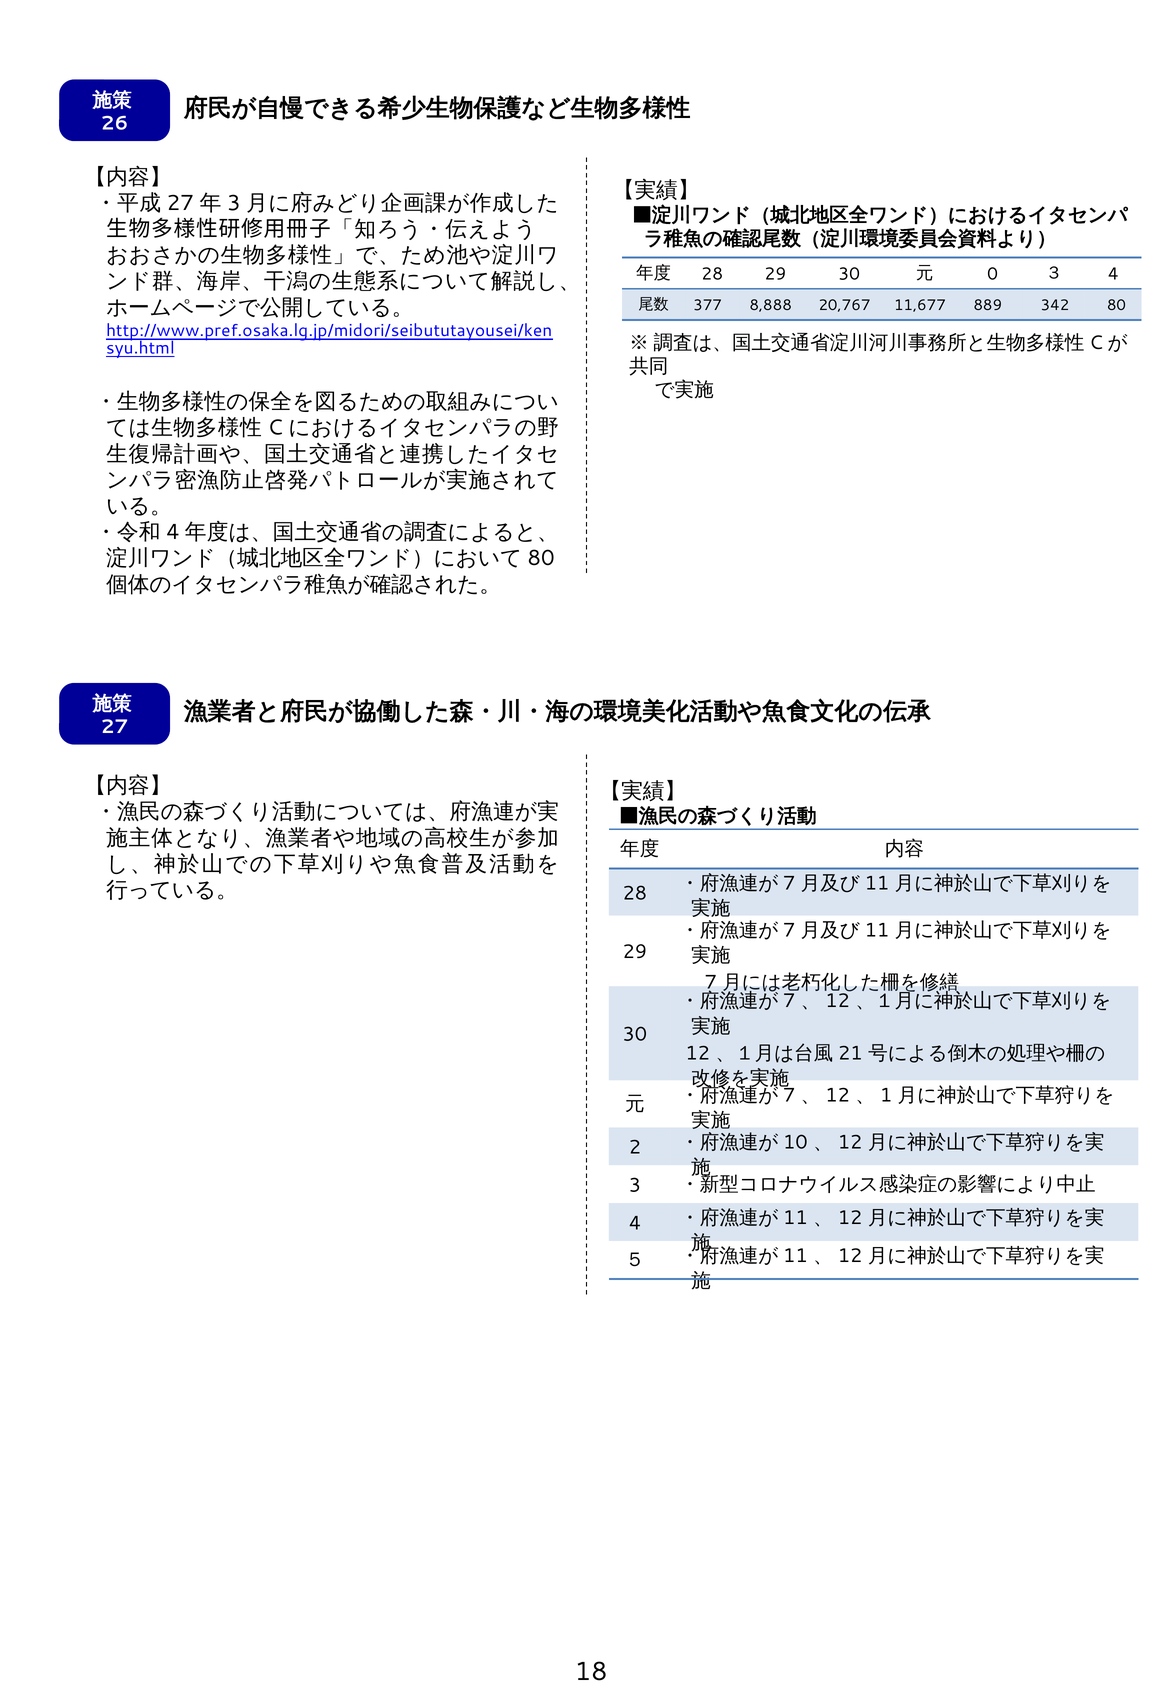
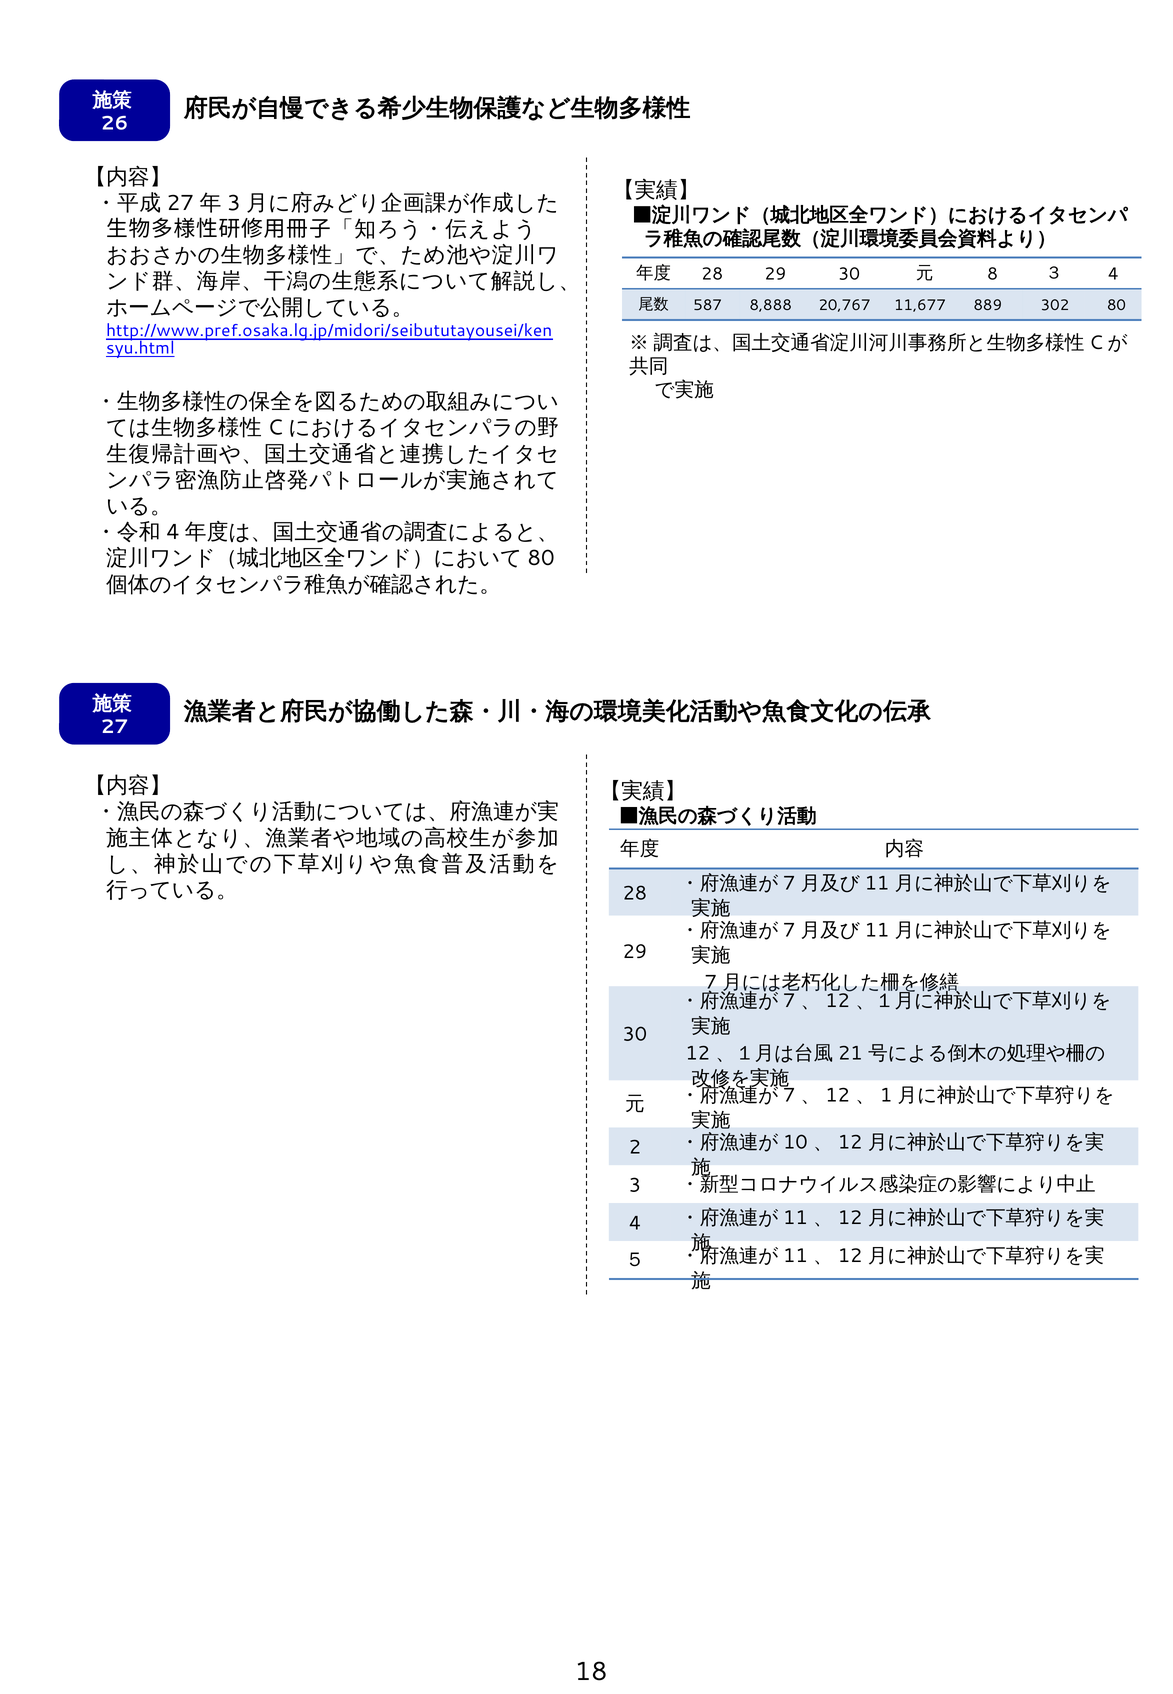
0: 0 -> 8
377: 377 -> 587
342: 342 -> 302
